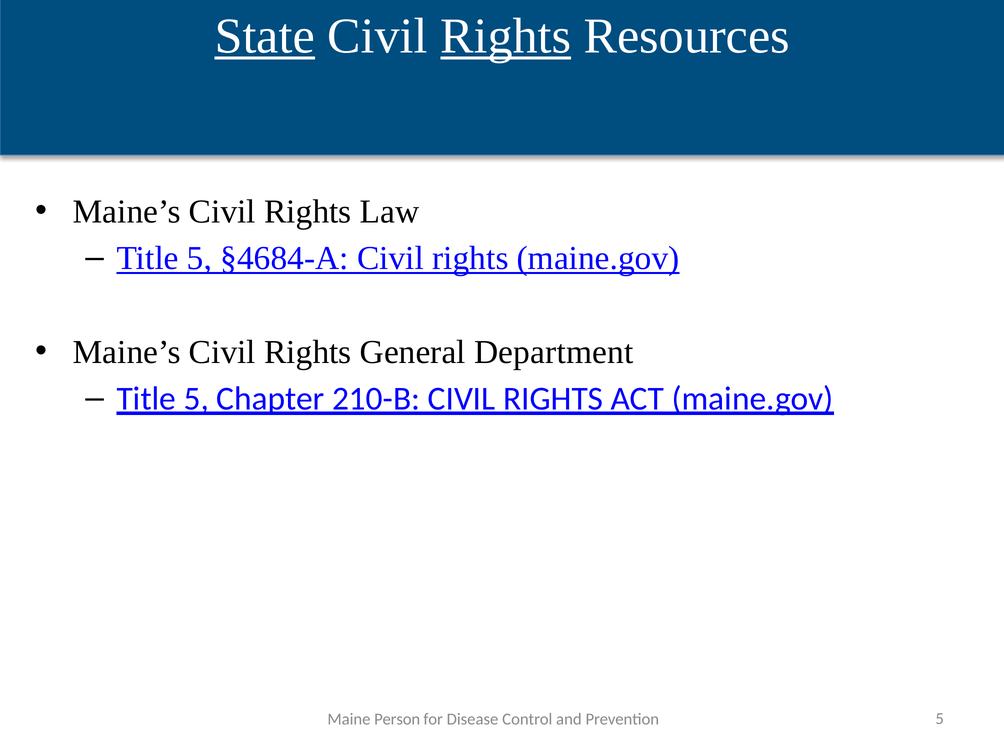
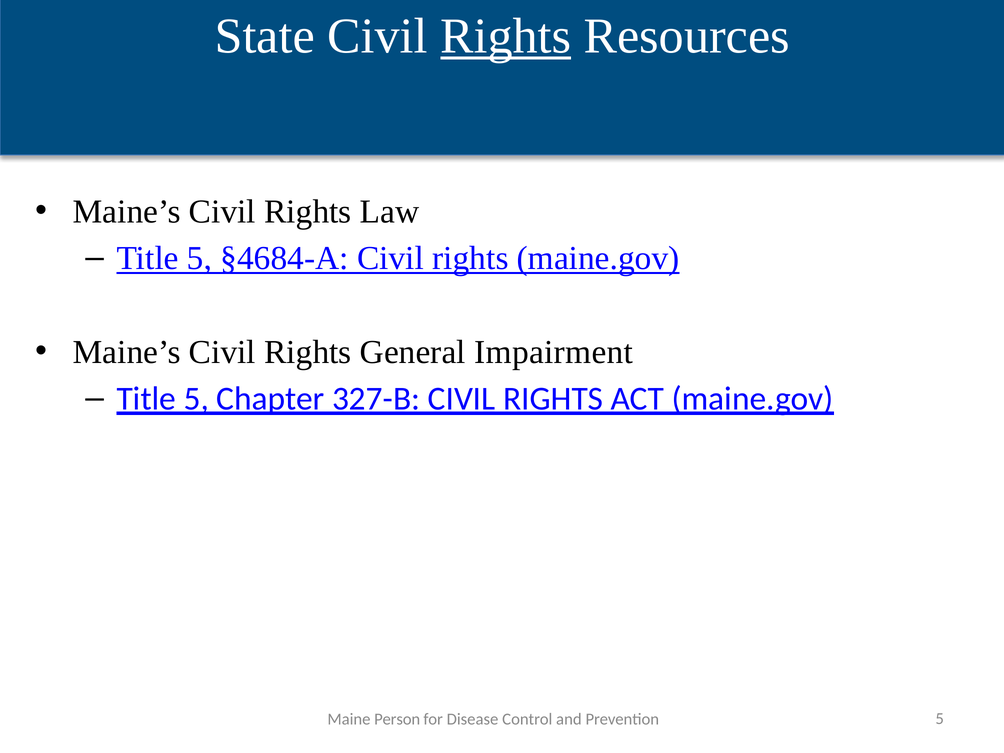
State underline: present -> none
Department: Department -> Impairment
210-B: 210-B -> 327-B
